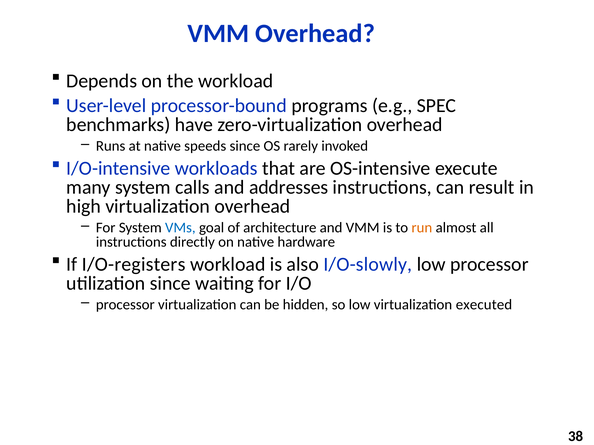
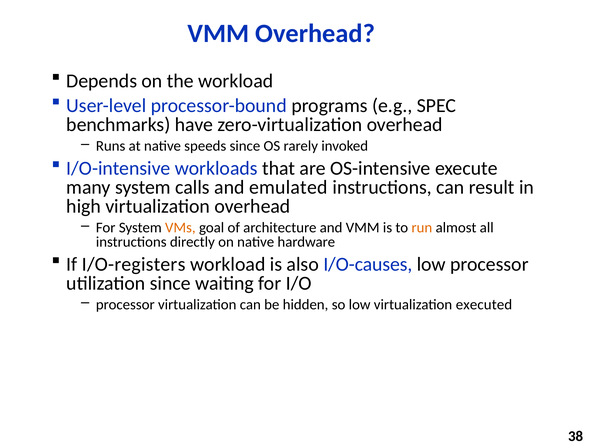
addresses: addresses -> emulated
VMs colour: blue -> orange
I/O-slowly: I/O-slowly -> I/O-causes
